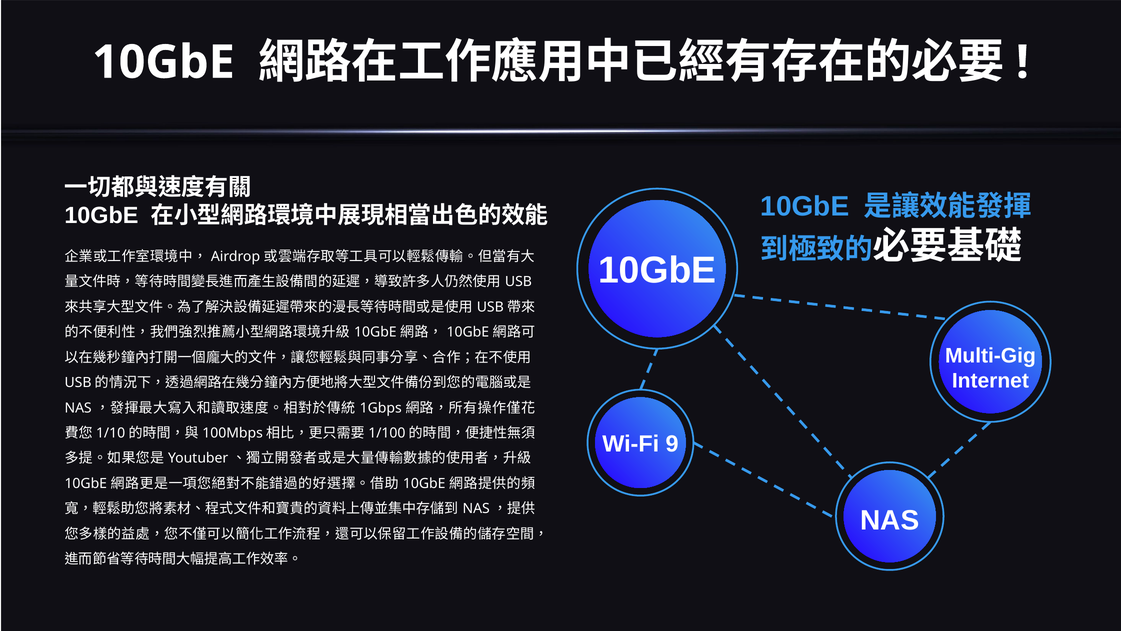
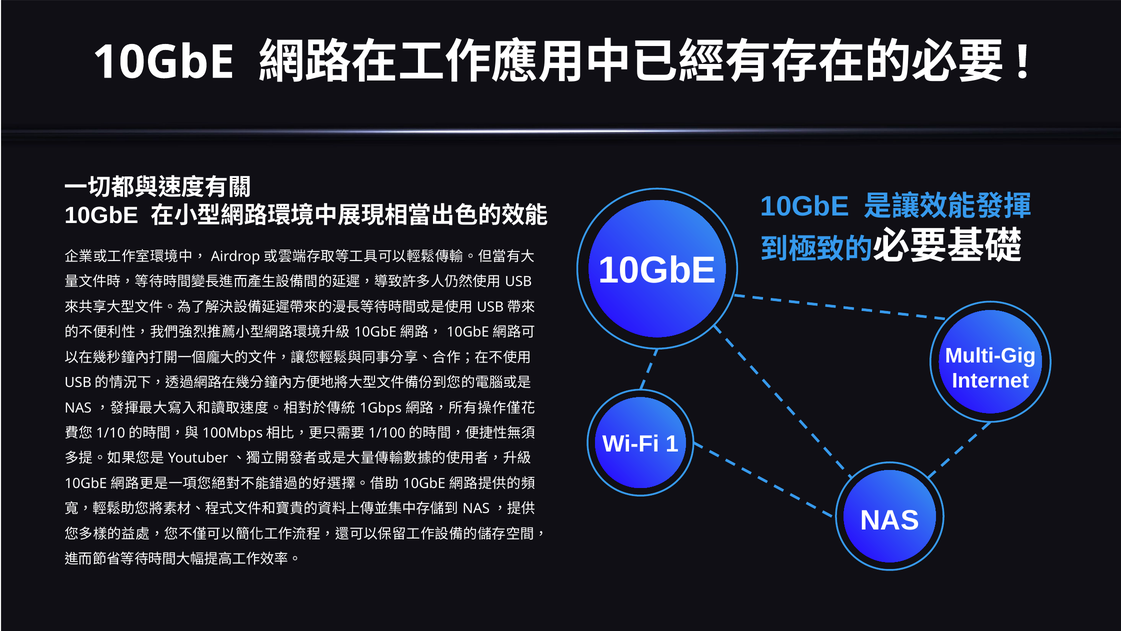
9: 9 -> 1
